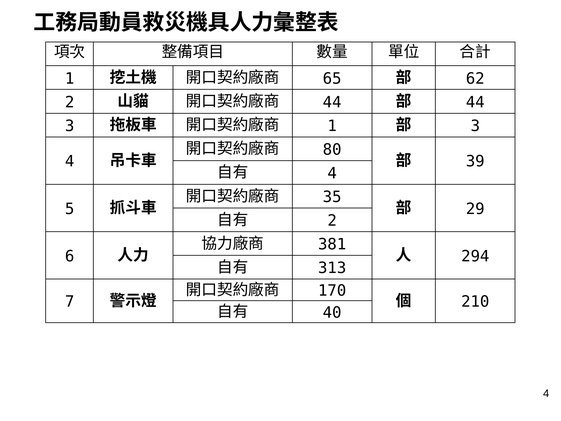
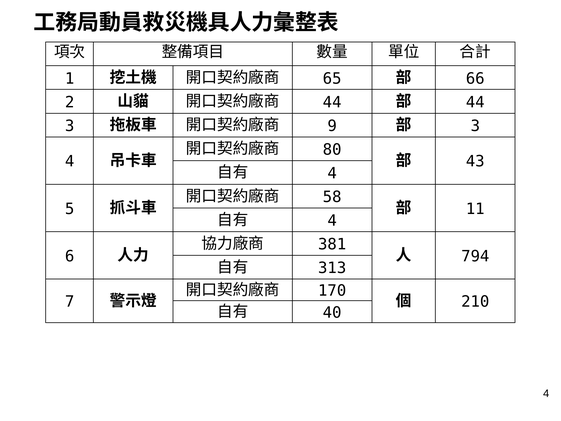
62: 62 -> 66
1 at (332, 126): 1 -> 9
39: 39 -> 43
35: 35 -> 58
29: 29 -> 11
2 at (332, 221): 2 -> 4
294: 294 -> 794
